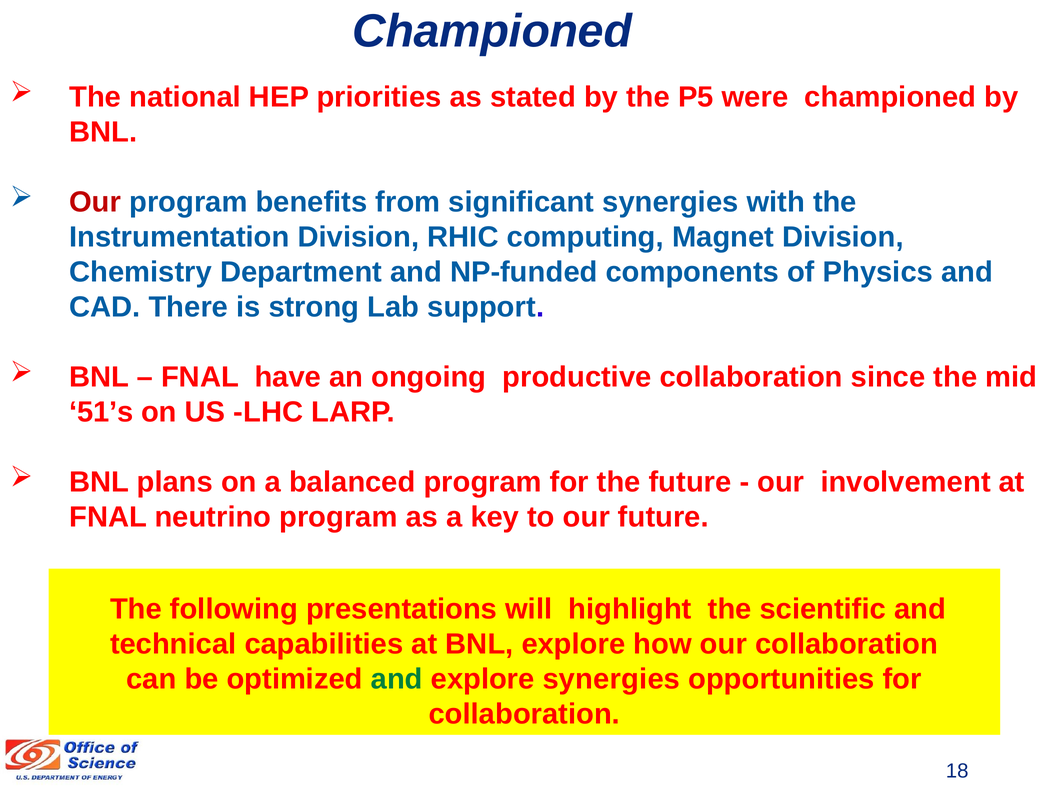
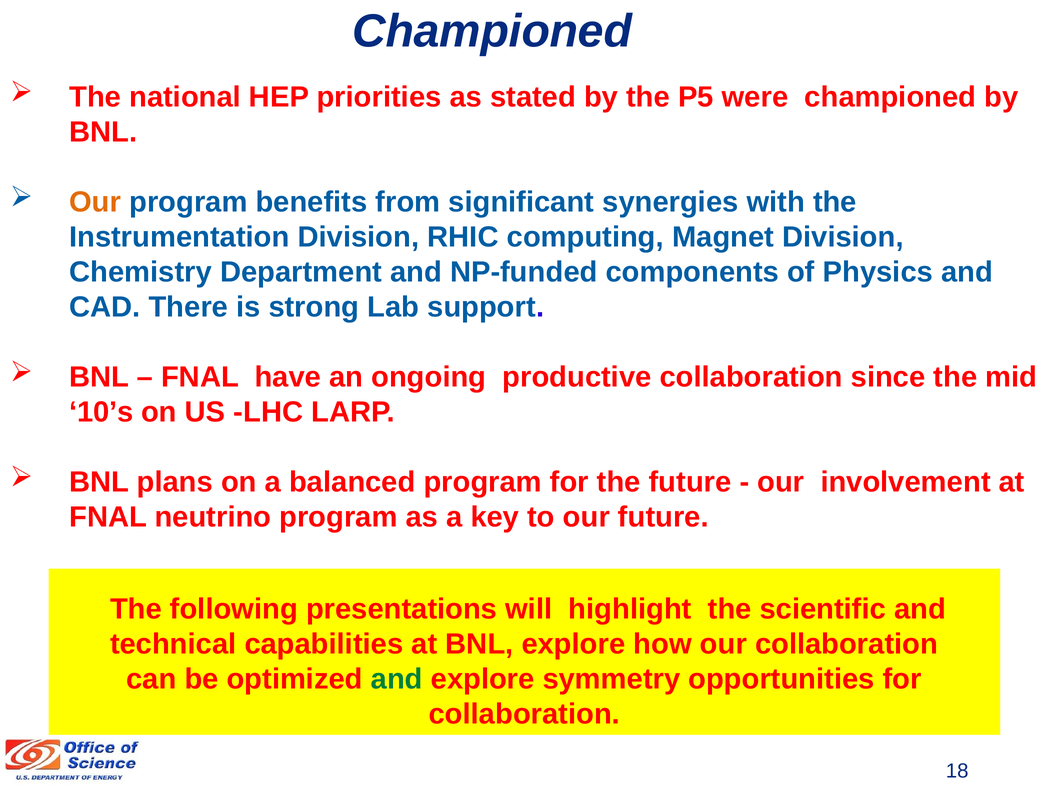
Our at (95, 202) colour: red -> orange
51’s: 51’s -> 10’s
explore synergies: synergies -> symmetry
